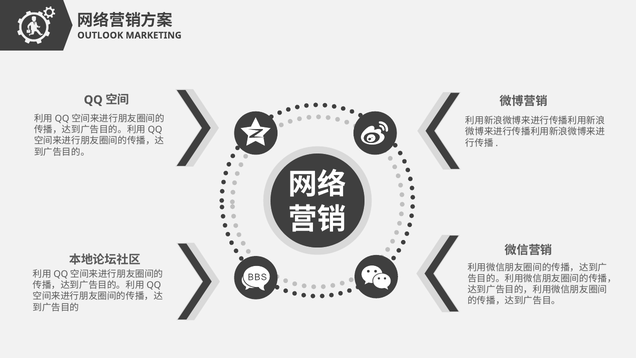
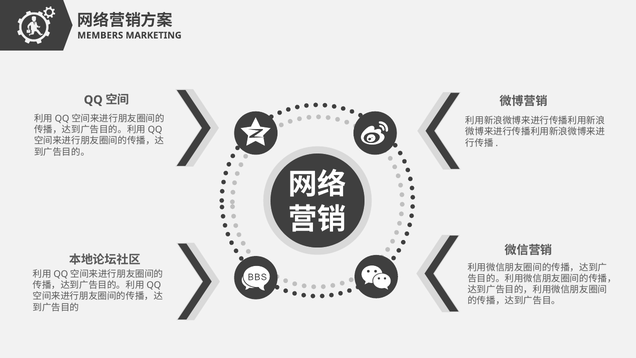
OUTLOOK: OUTLOOK -> MEMBERS
